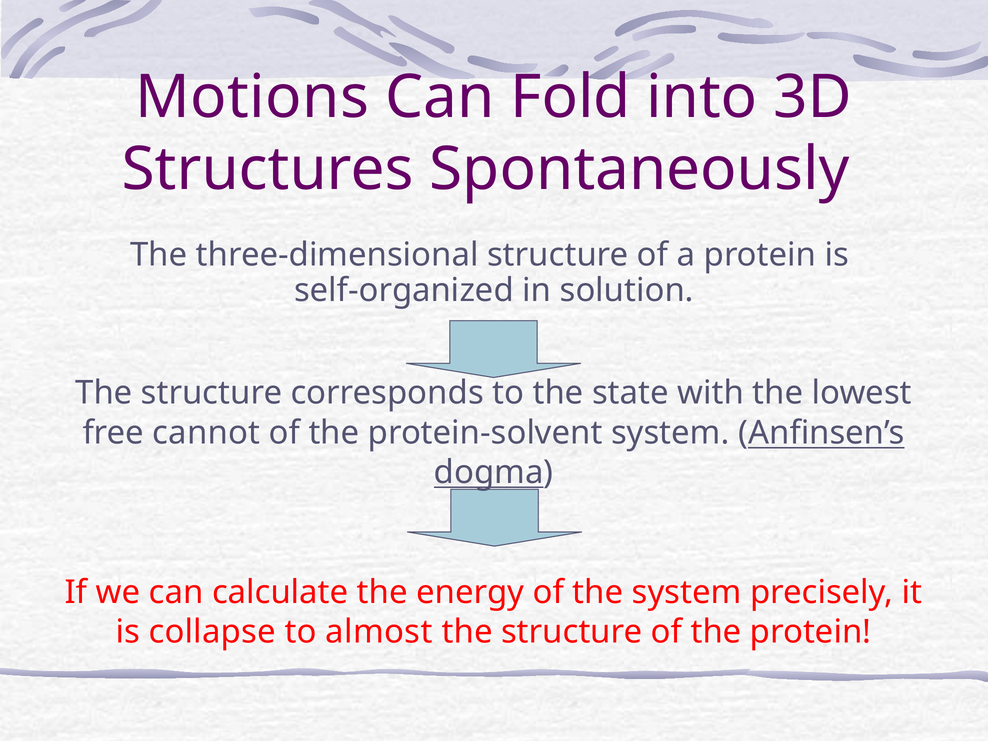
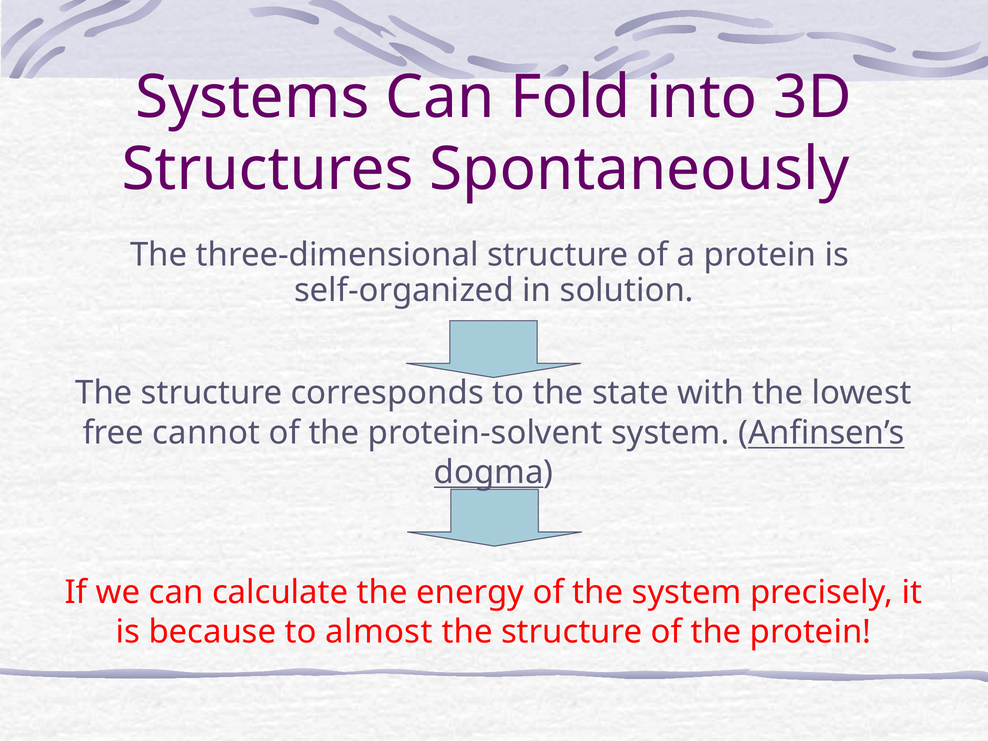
Motions: Motions -> Systems
collapse: collapse -> because
